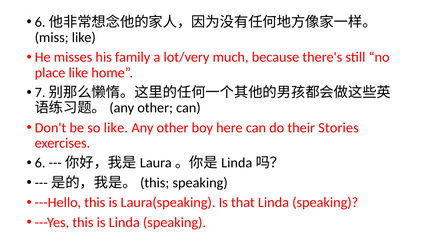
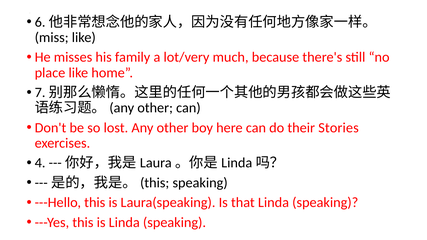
so like: like -> lost
6: 6 -> 4
